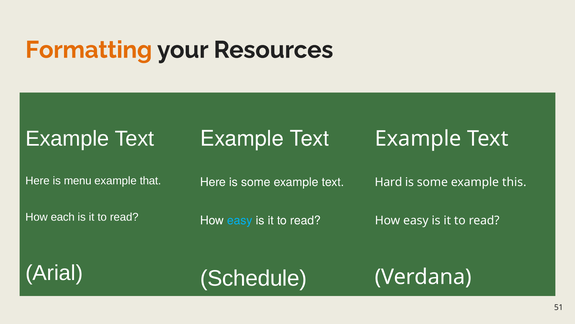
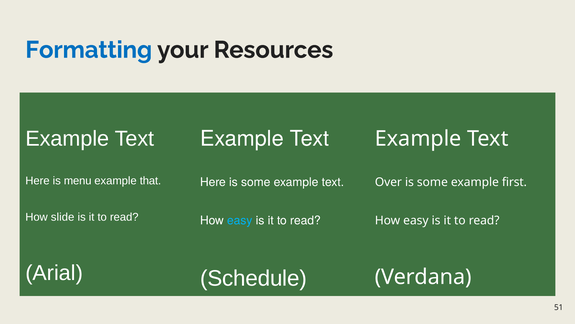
Formatting colour: orange -> blue
Hard: Hard -> Over
this: this -> first
each: each -> slide
